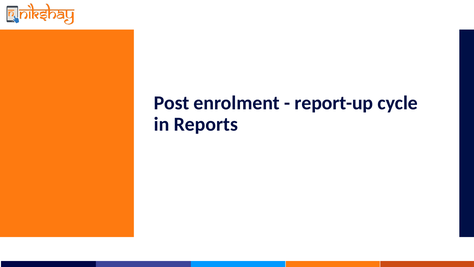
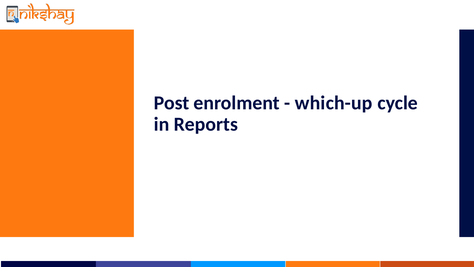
report-up: report-up -> which-up
